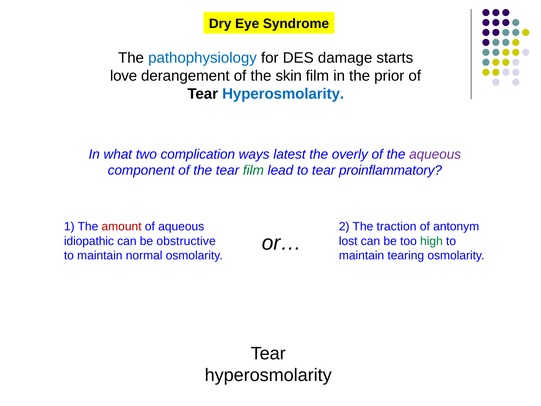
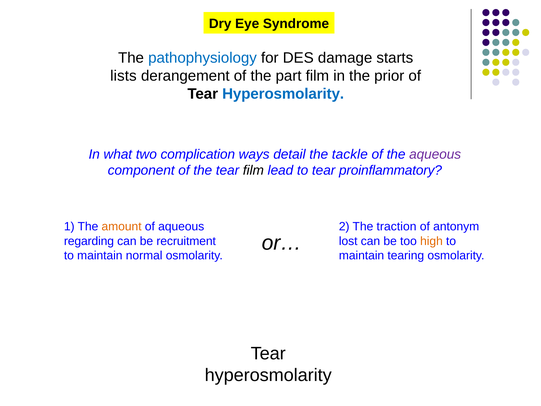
love: love -> lists
skin: skin -> part
latest: latest -> detail
overly: overly -> tackle
film at (253, 170) colour: green -> black
amount colour: red -> orange
idiopathic: idiopathic -> regarding
obstructive: obstructive -> recruitment
high colour: green -> orange
